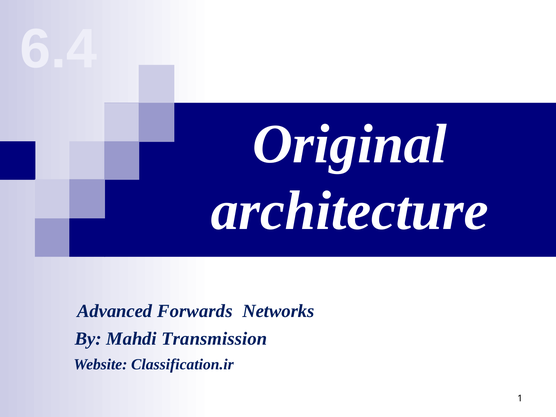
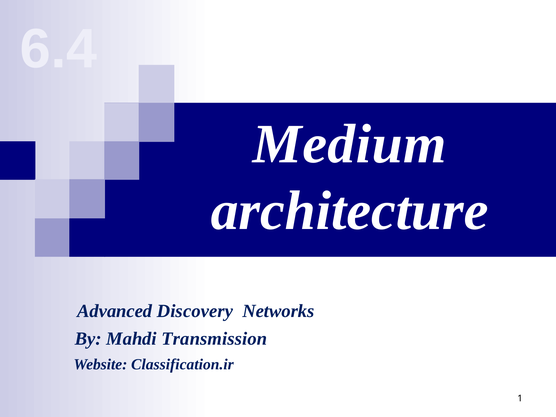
Original: Original -> Medium
Forwards: Forwards -> Discovery
